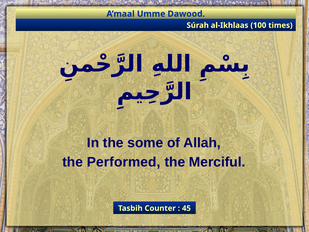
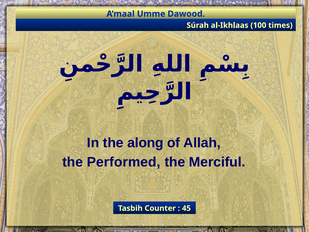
some: some -> along
